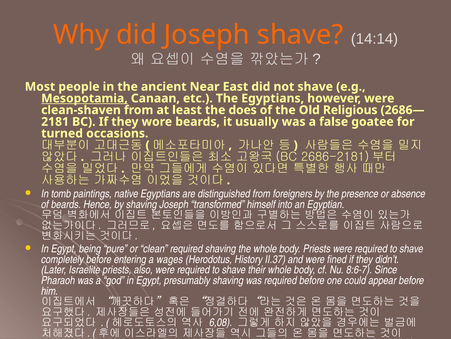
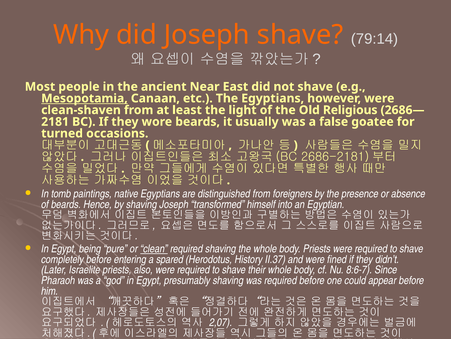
14:14: 14:14 -> 79:14
does: does -> light
clean underline: none -> present
wages: wages -> spared
6,08: 6,08 -> 2,07
